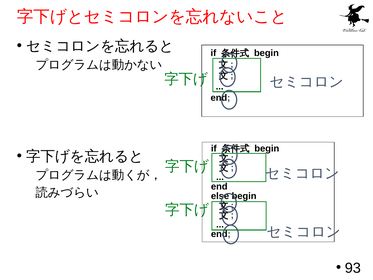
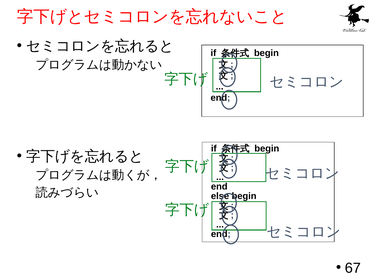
93: 93 -> 67
